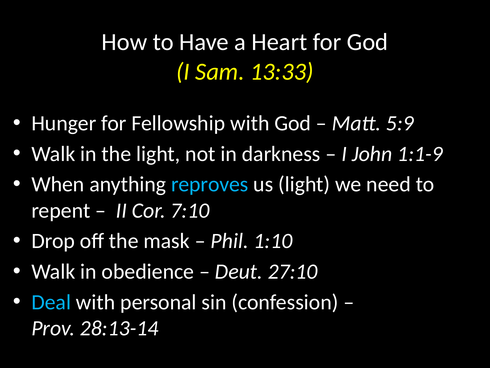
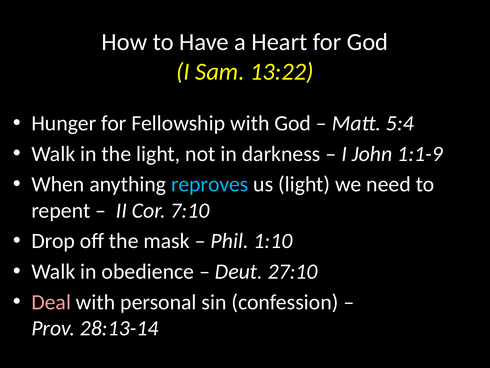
13:33: 13:33 -> 13:22
5:9: 5:9 -> 5:4
Deal colour: light blue -> pink
